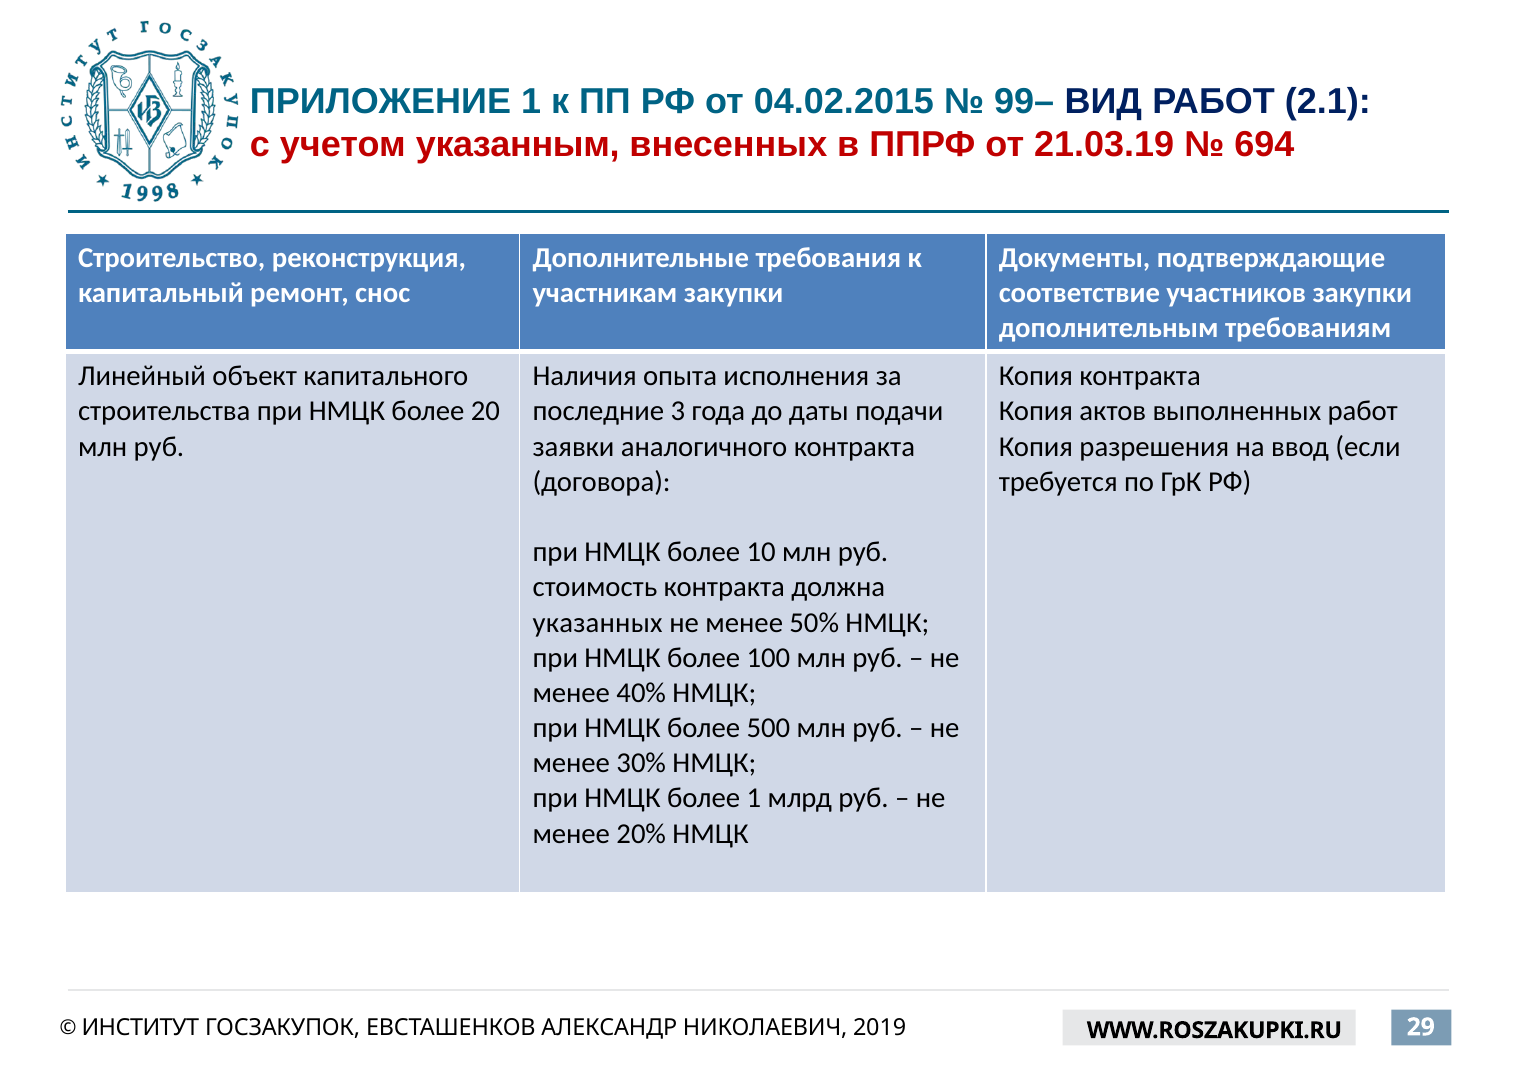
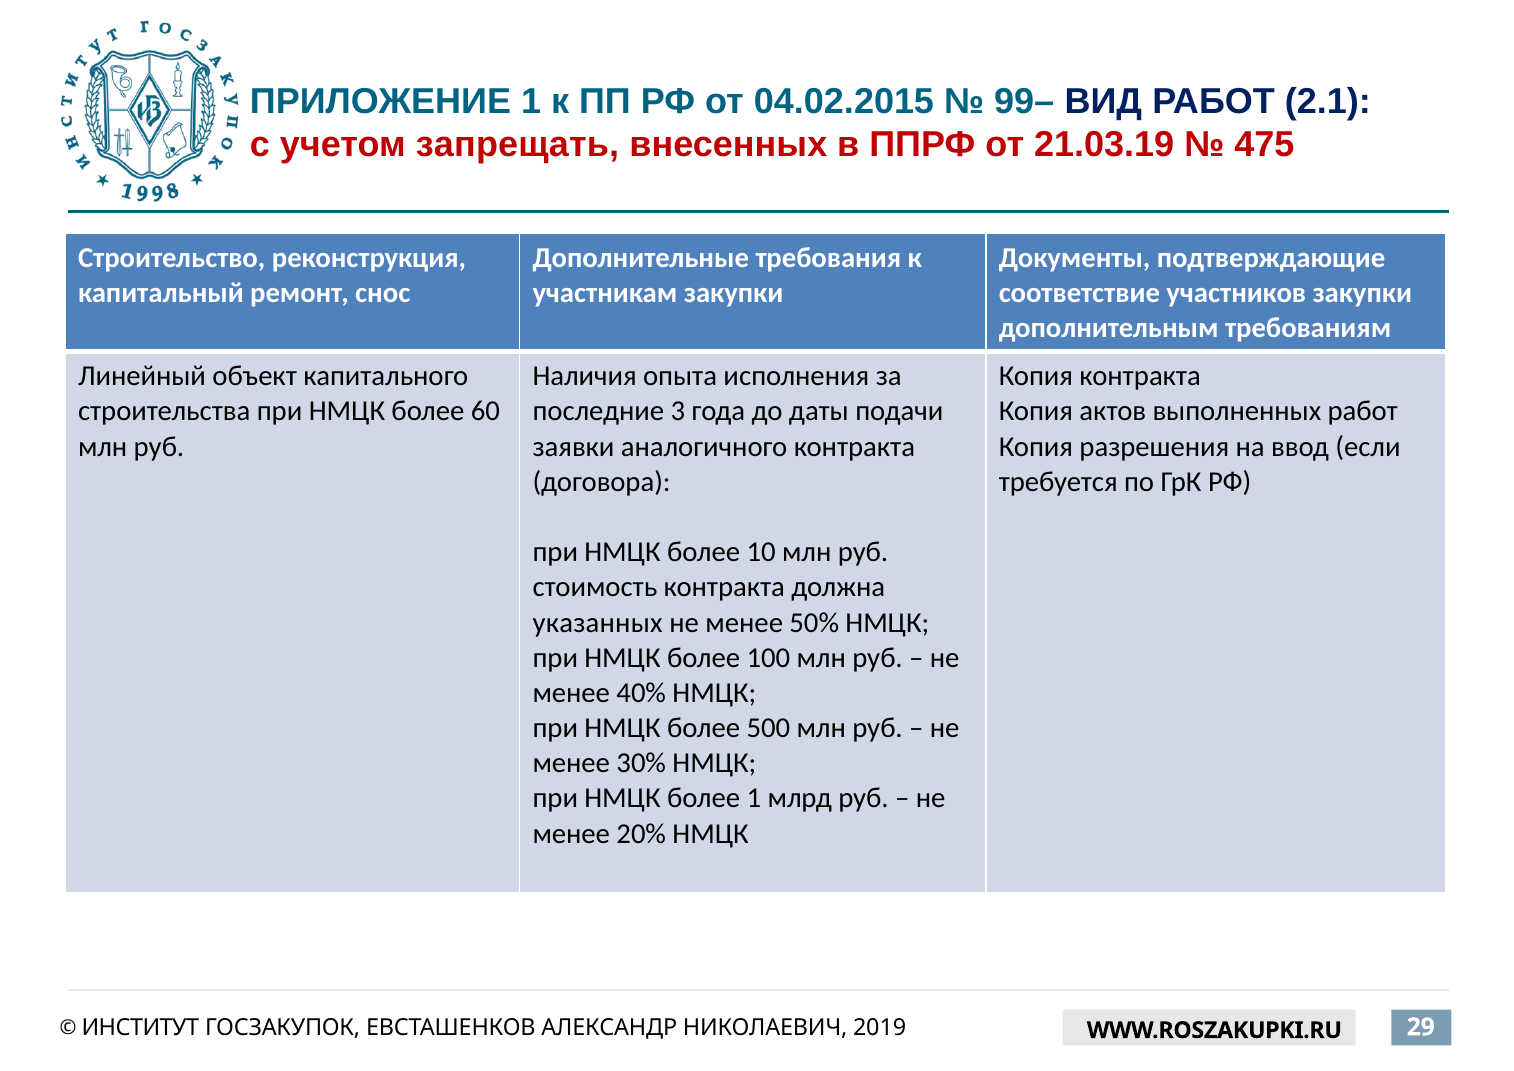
указанным: указанным -> запрещать
694: 694 -> 475
20: 20 -> 60
